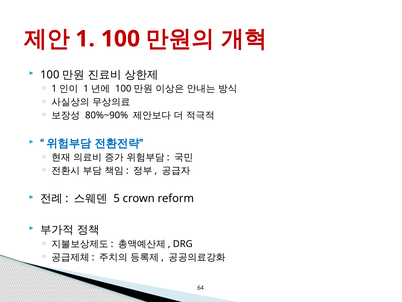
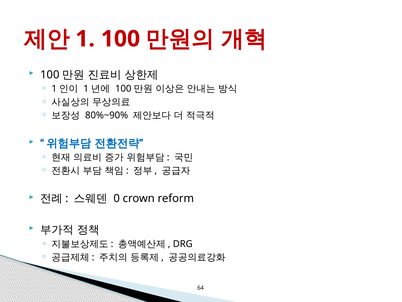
5: 5 -> 0
